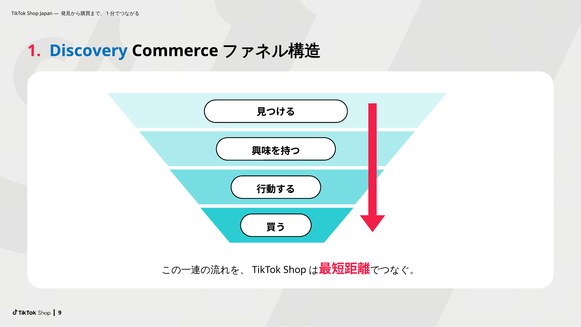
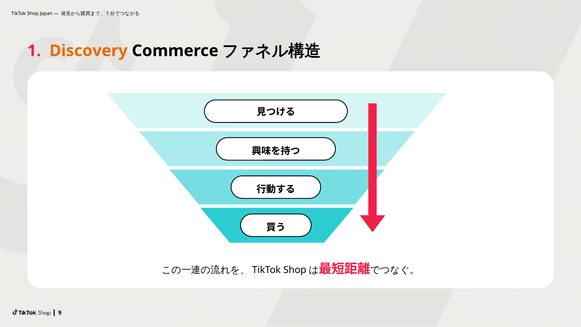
Discovery colour: blue -> orange
